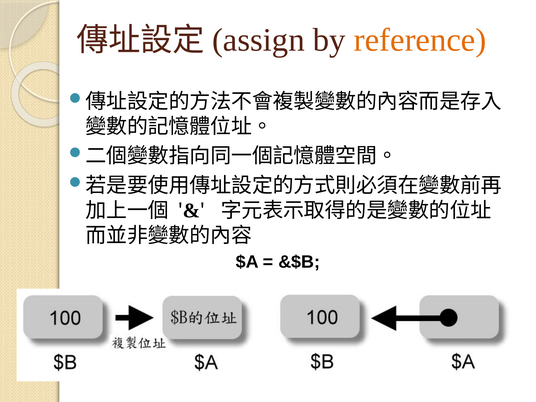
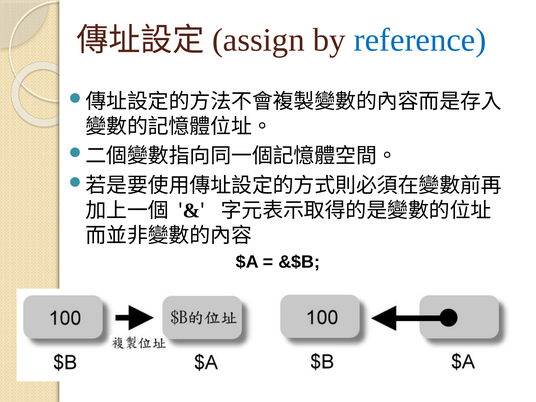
reference colour: orange -> blue
